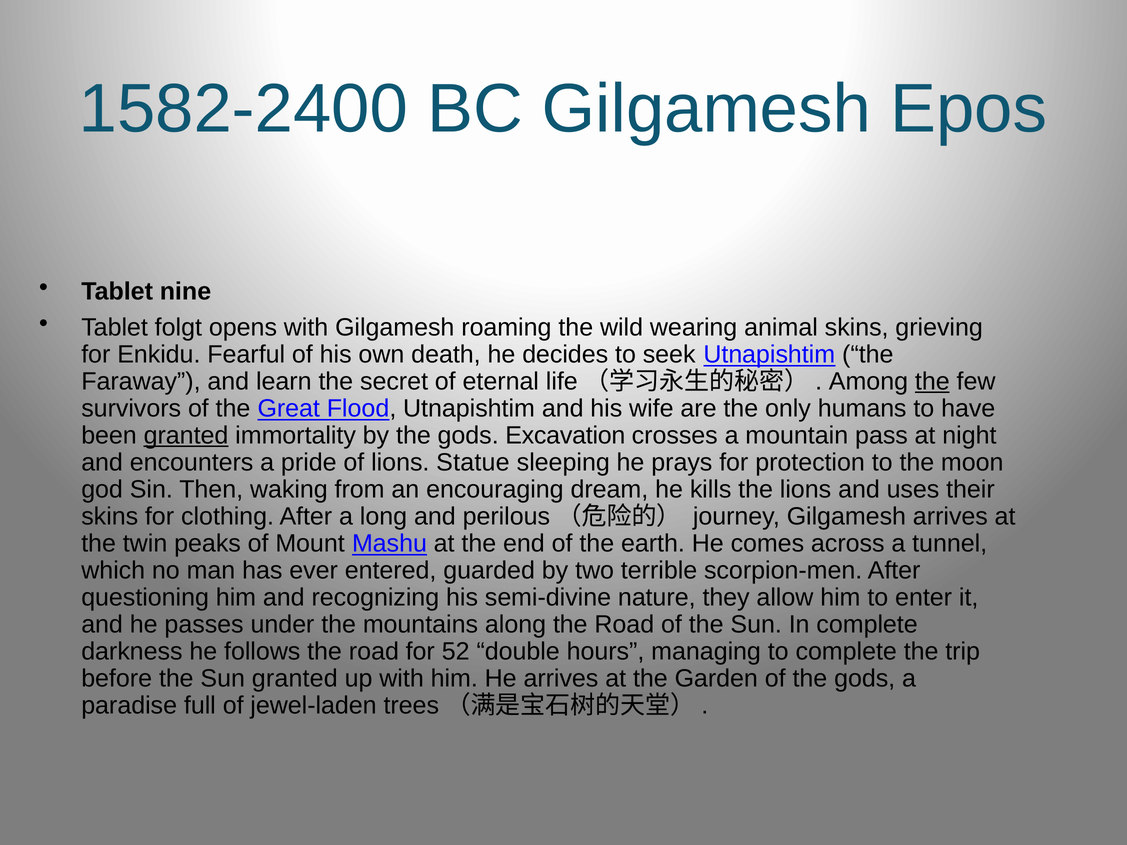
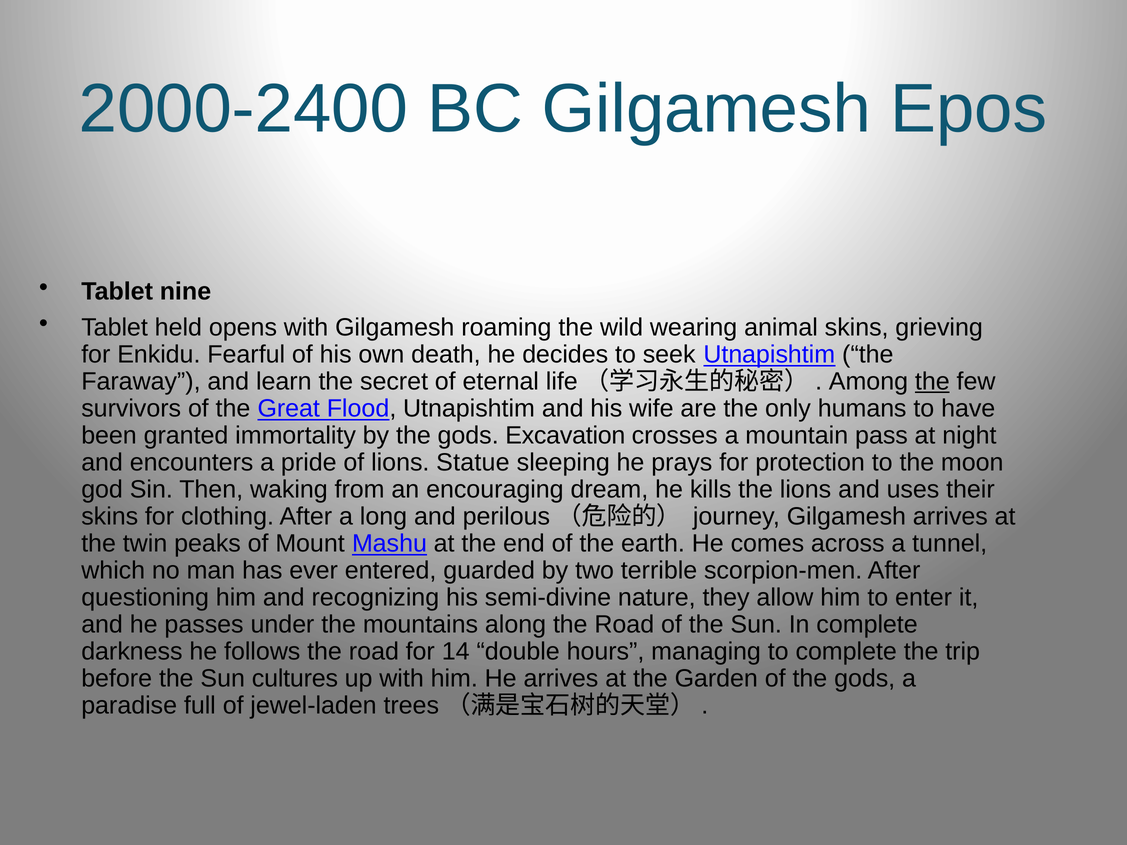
1582-2400: 1582-2400 -> 2000-2400
folgt: folgt -> held
granted at (186, 436) underline: present -> none
52: 52 -> 14
Sun granted: granted -> cultures
